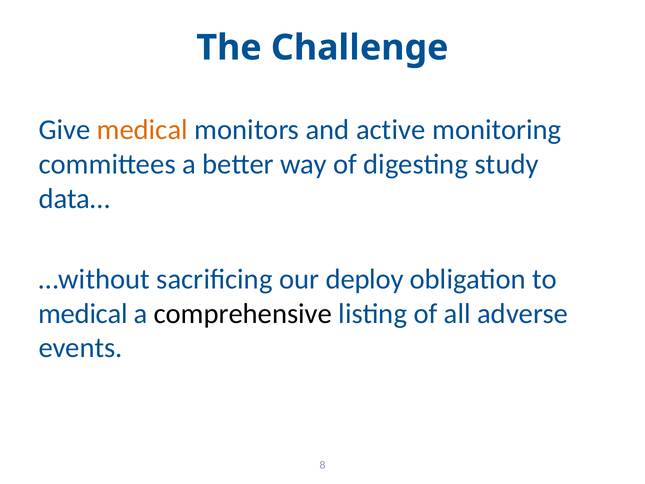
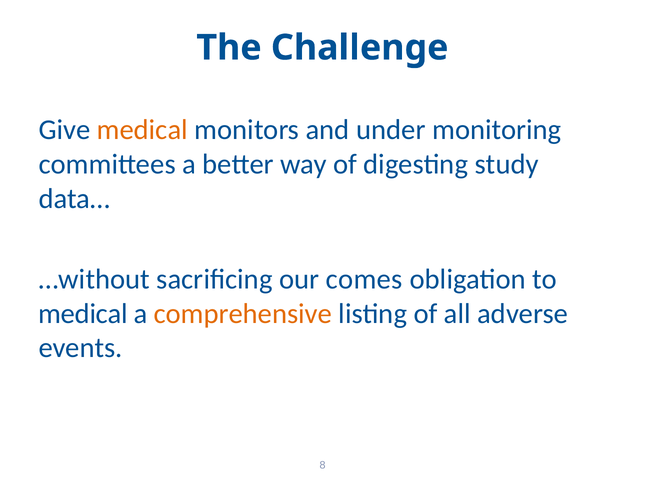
active: active -> under
deploy: deploy -> comes
comprehensive colour: black -> orange
